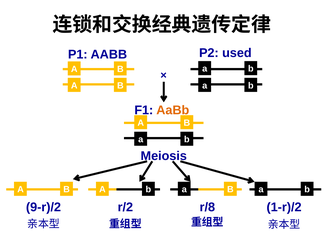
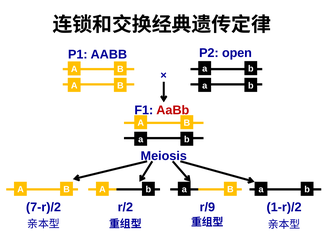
used: used -> open
AaBb at (173, 110) colour: orange -> red
9-r)/2: 9-r)/2 -> 7-r)/2
r/8: r/8 -> r/9
